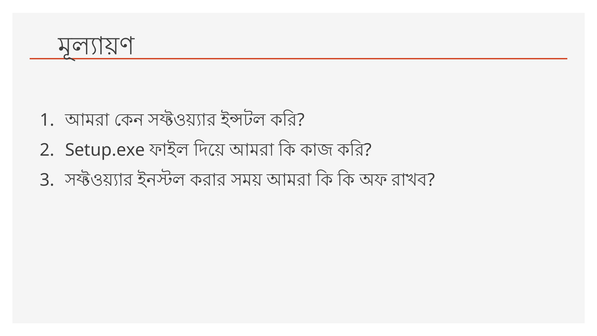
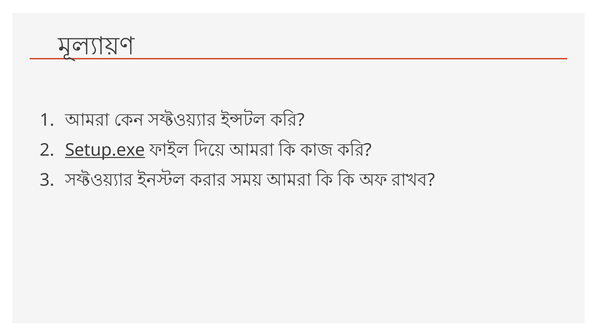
Setup.exe underline: none -> present
